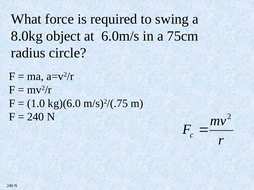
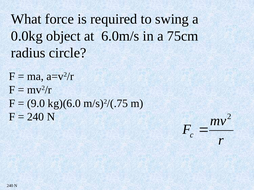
8.0kg: 8.0kg -> 0.0kg
1.0: 1.0 -> 9.0
